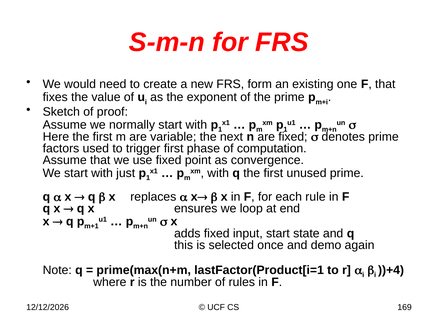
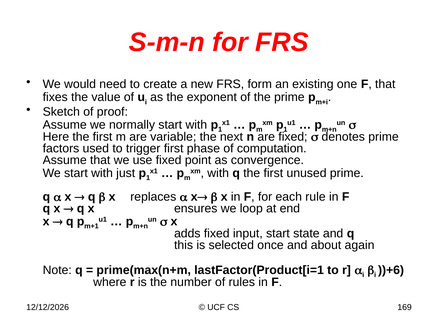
demo: demo -> about
))+4: ))+4 -> ))+6
